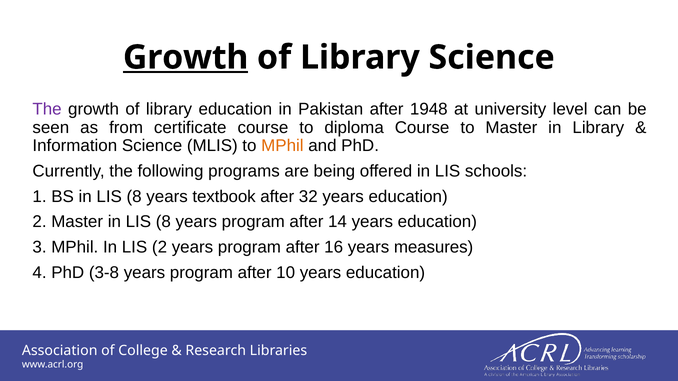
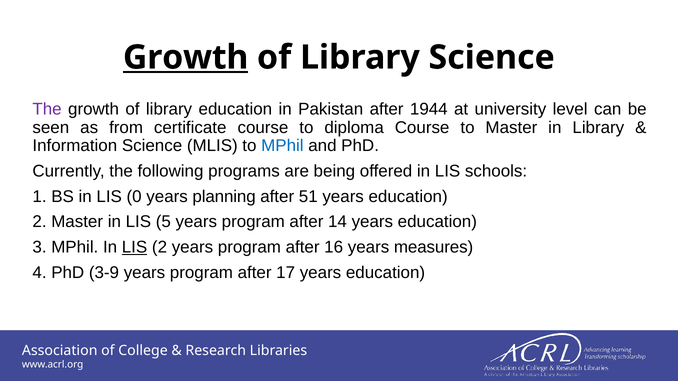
1948: 1948 -> 1944
MPhil at (282, 146) colour: orange -> blue
BS in LIS 8: 8 -> 0
textbook: textbook -> planning
32: 32 -> 51
Master in LIS 8: 8 -> 5
LIS at (135, 247) underline: none -> present
3-8: 3-8 -> 3-9
10: 10 -> 17
